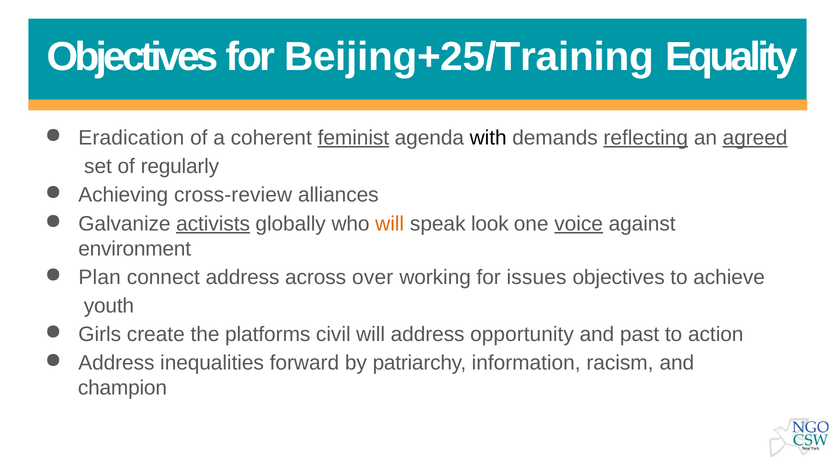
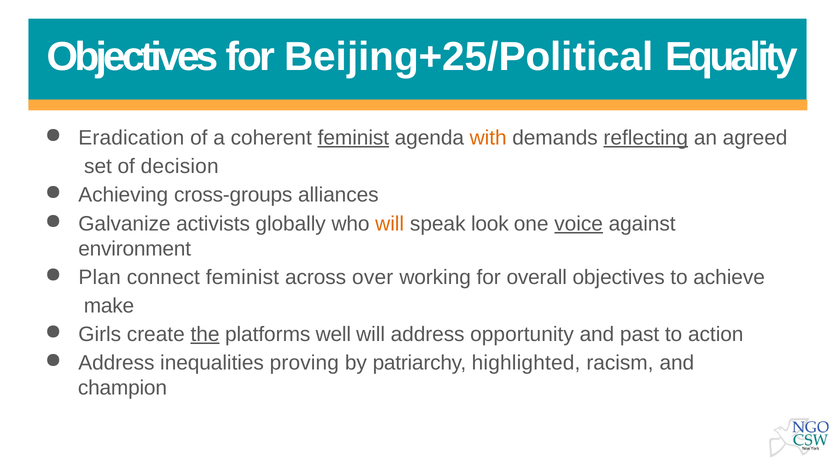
Beijing+25/Training: Beijing+25/Training -> Beijing+25/Political
with colour: black -> orange
agreed underline: present -> none
regularly: regularly -> decision
cross-review: cross-review -> cross-groups
activists underline: present -> none
connect address: address -> feminist
issues: issues -> overall
youth: youth -> make
the underline: none -> present
civil: civil -> well
forward: forward -> proving
information: information -> highlighted
